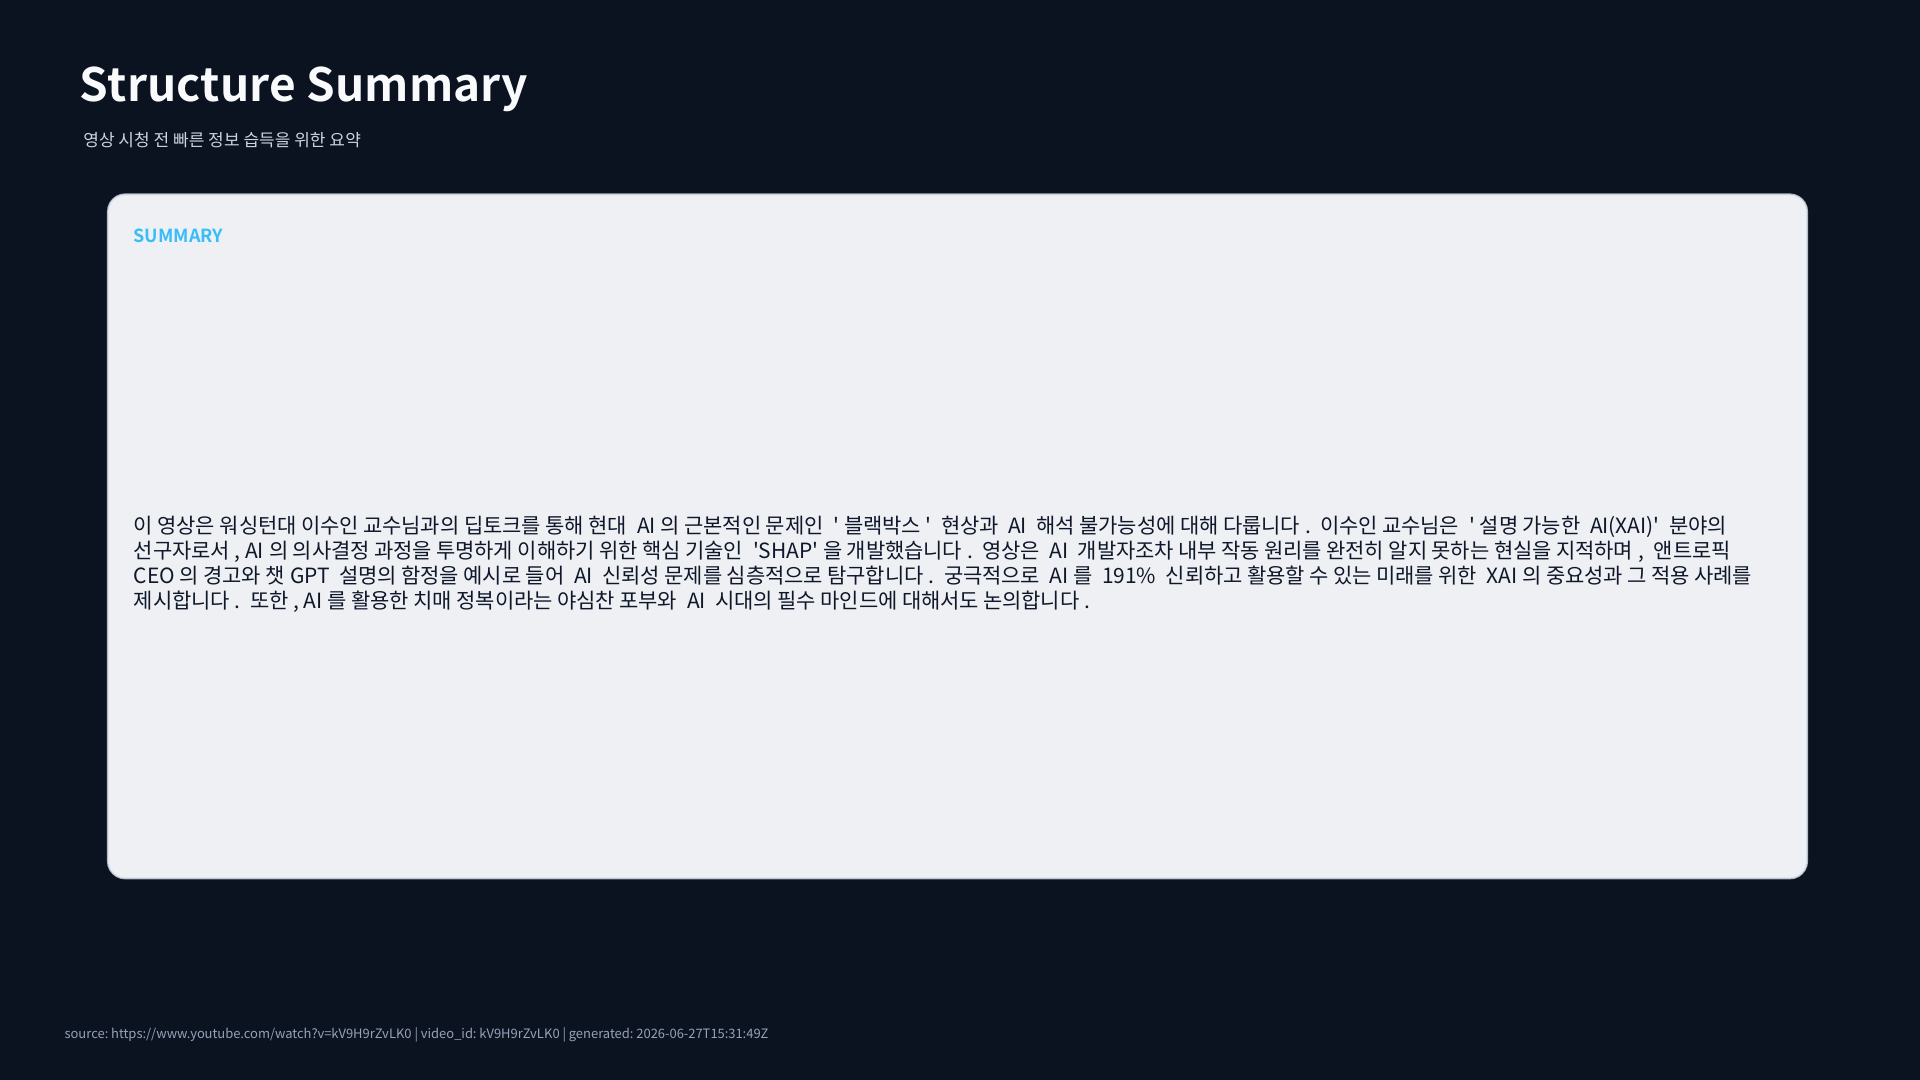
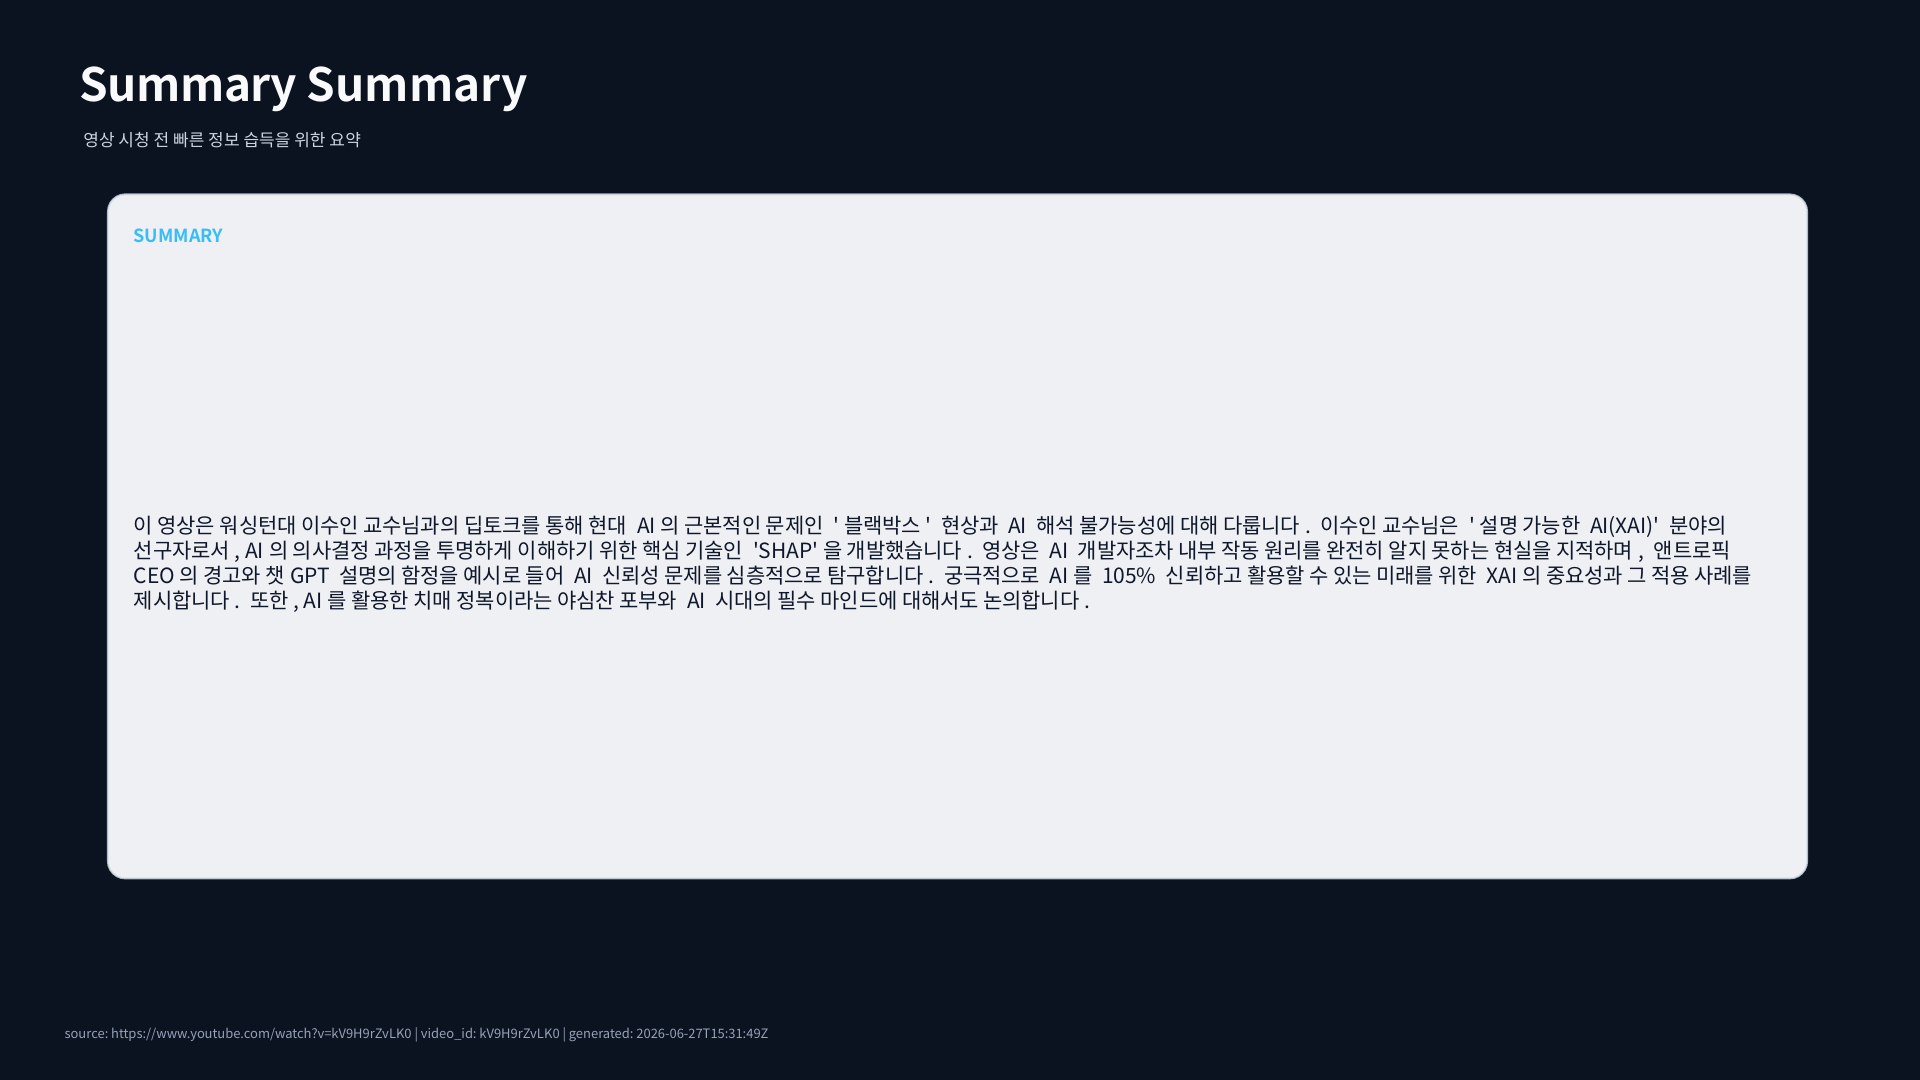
Structure at (188, 86): Structure -> Summary
191%: 191% -> 105%
